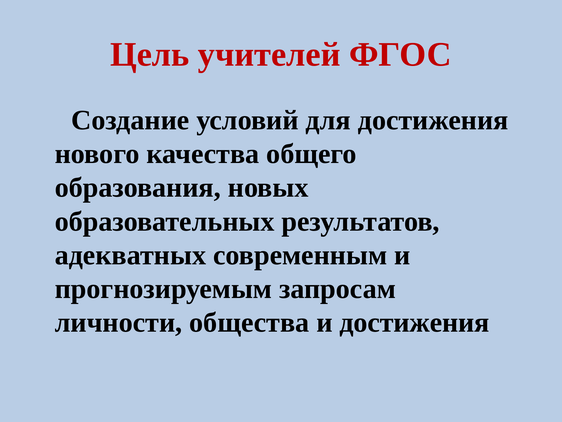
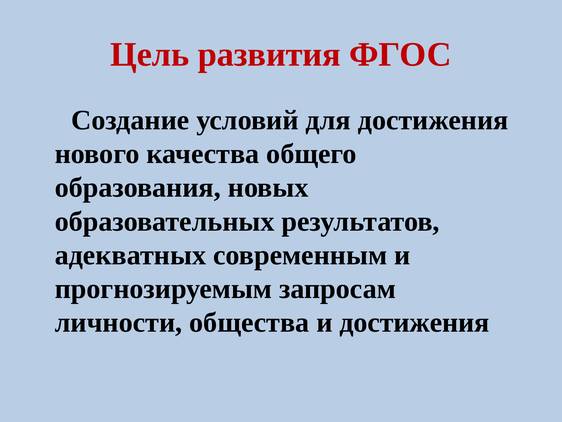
учителей: учителей -> развития
